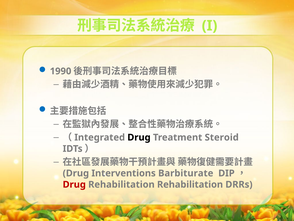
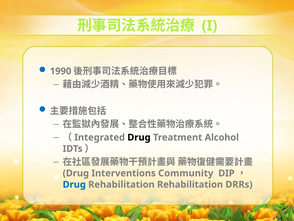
Steroid: Steroid -> Alcohol
Barbiturate: Barbiturate -> Community
Drug at (74, 184) colour: red -> blue
